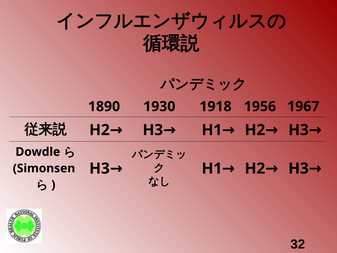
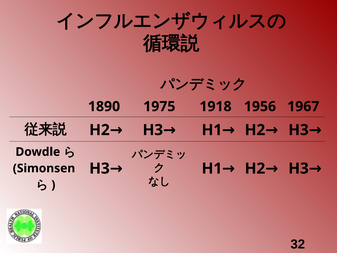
1930: 1930 -> 1975
